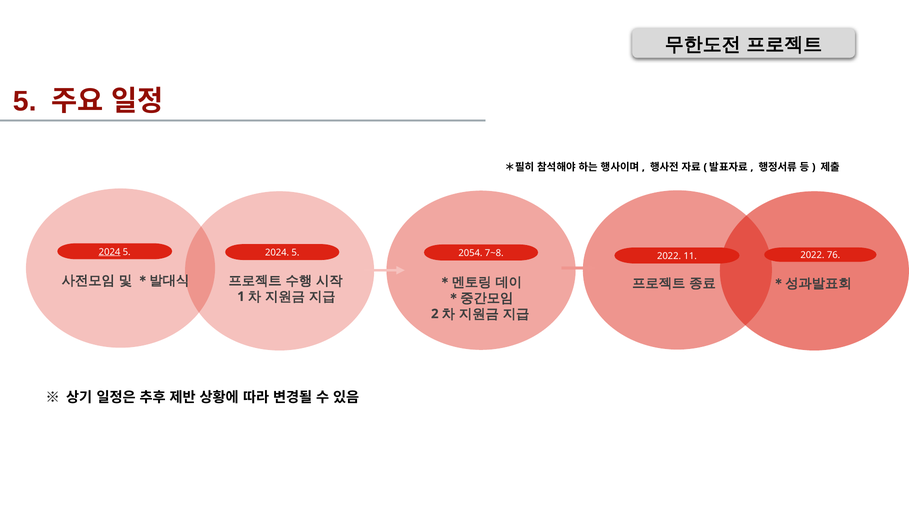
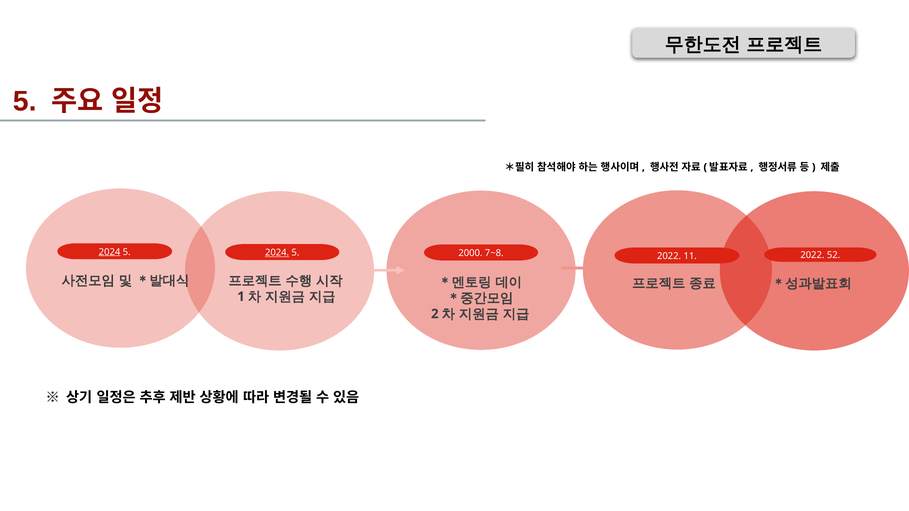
2024 at (277, 253) underline: none -> present
2054: 2054 -> 2000
76: 76 -> 52
